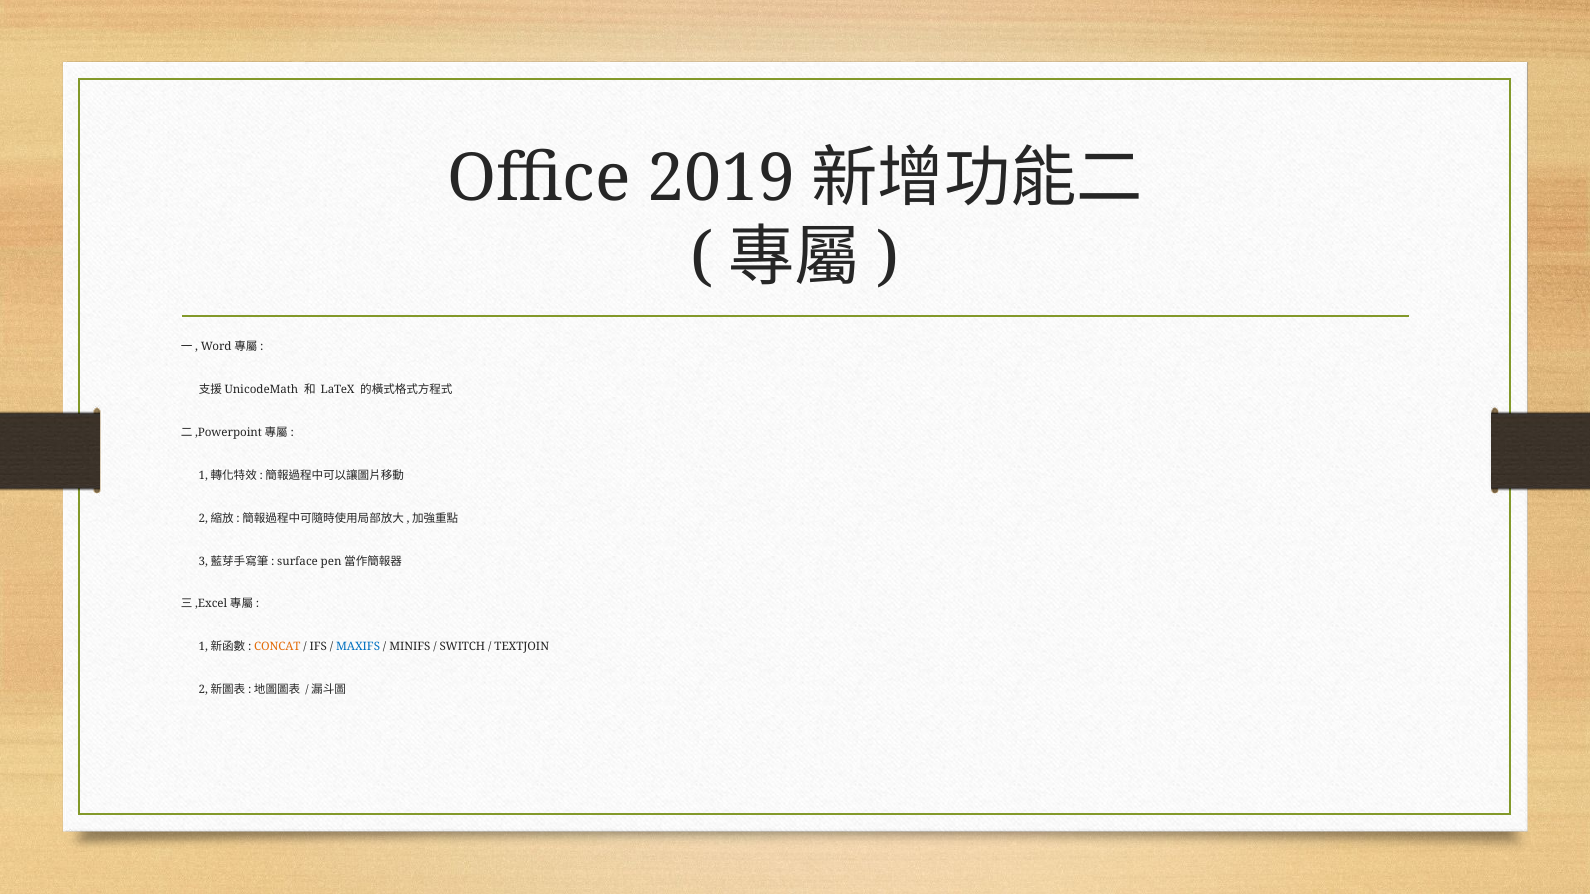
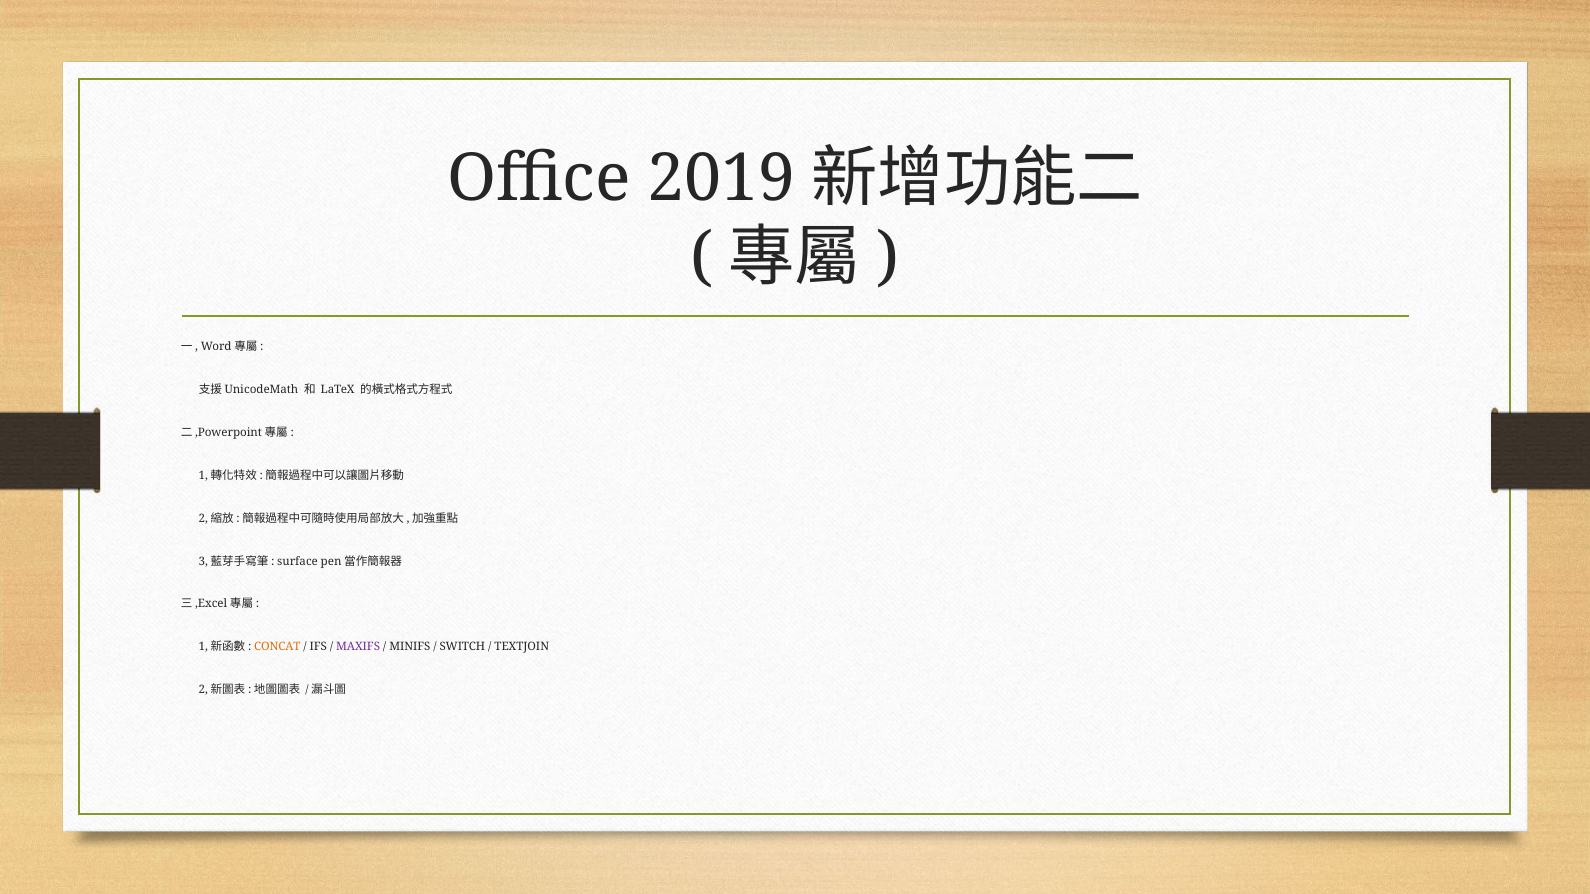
MAXIFS colour: blue -> purple
